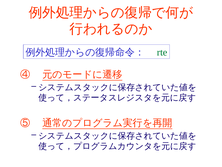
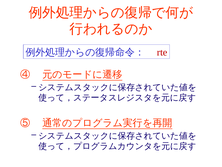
rte colour: green -> red
